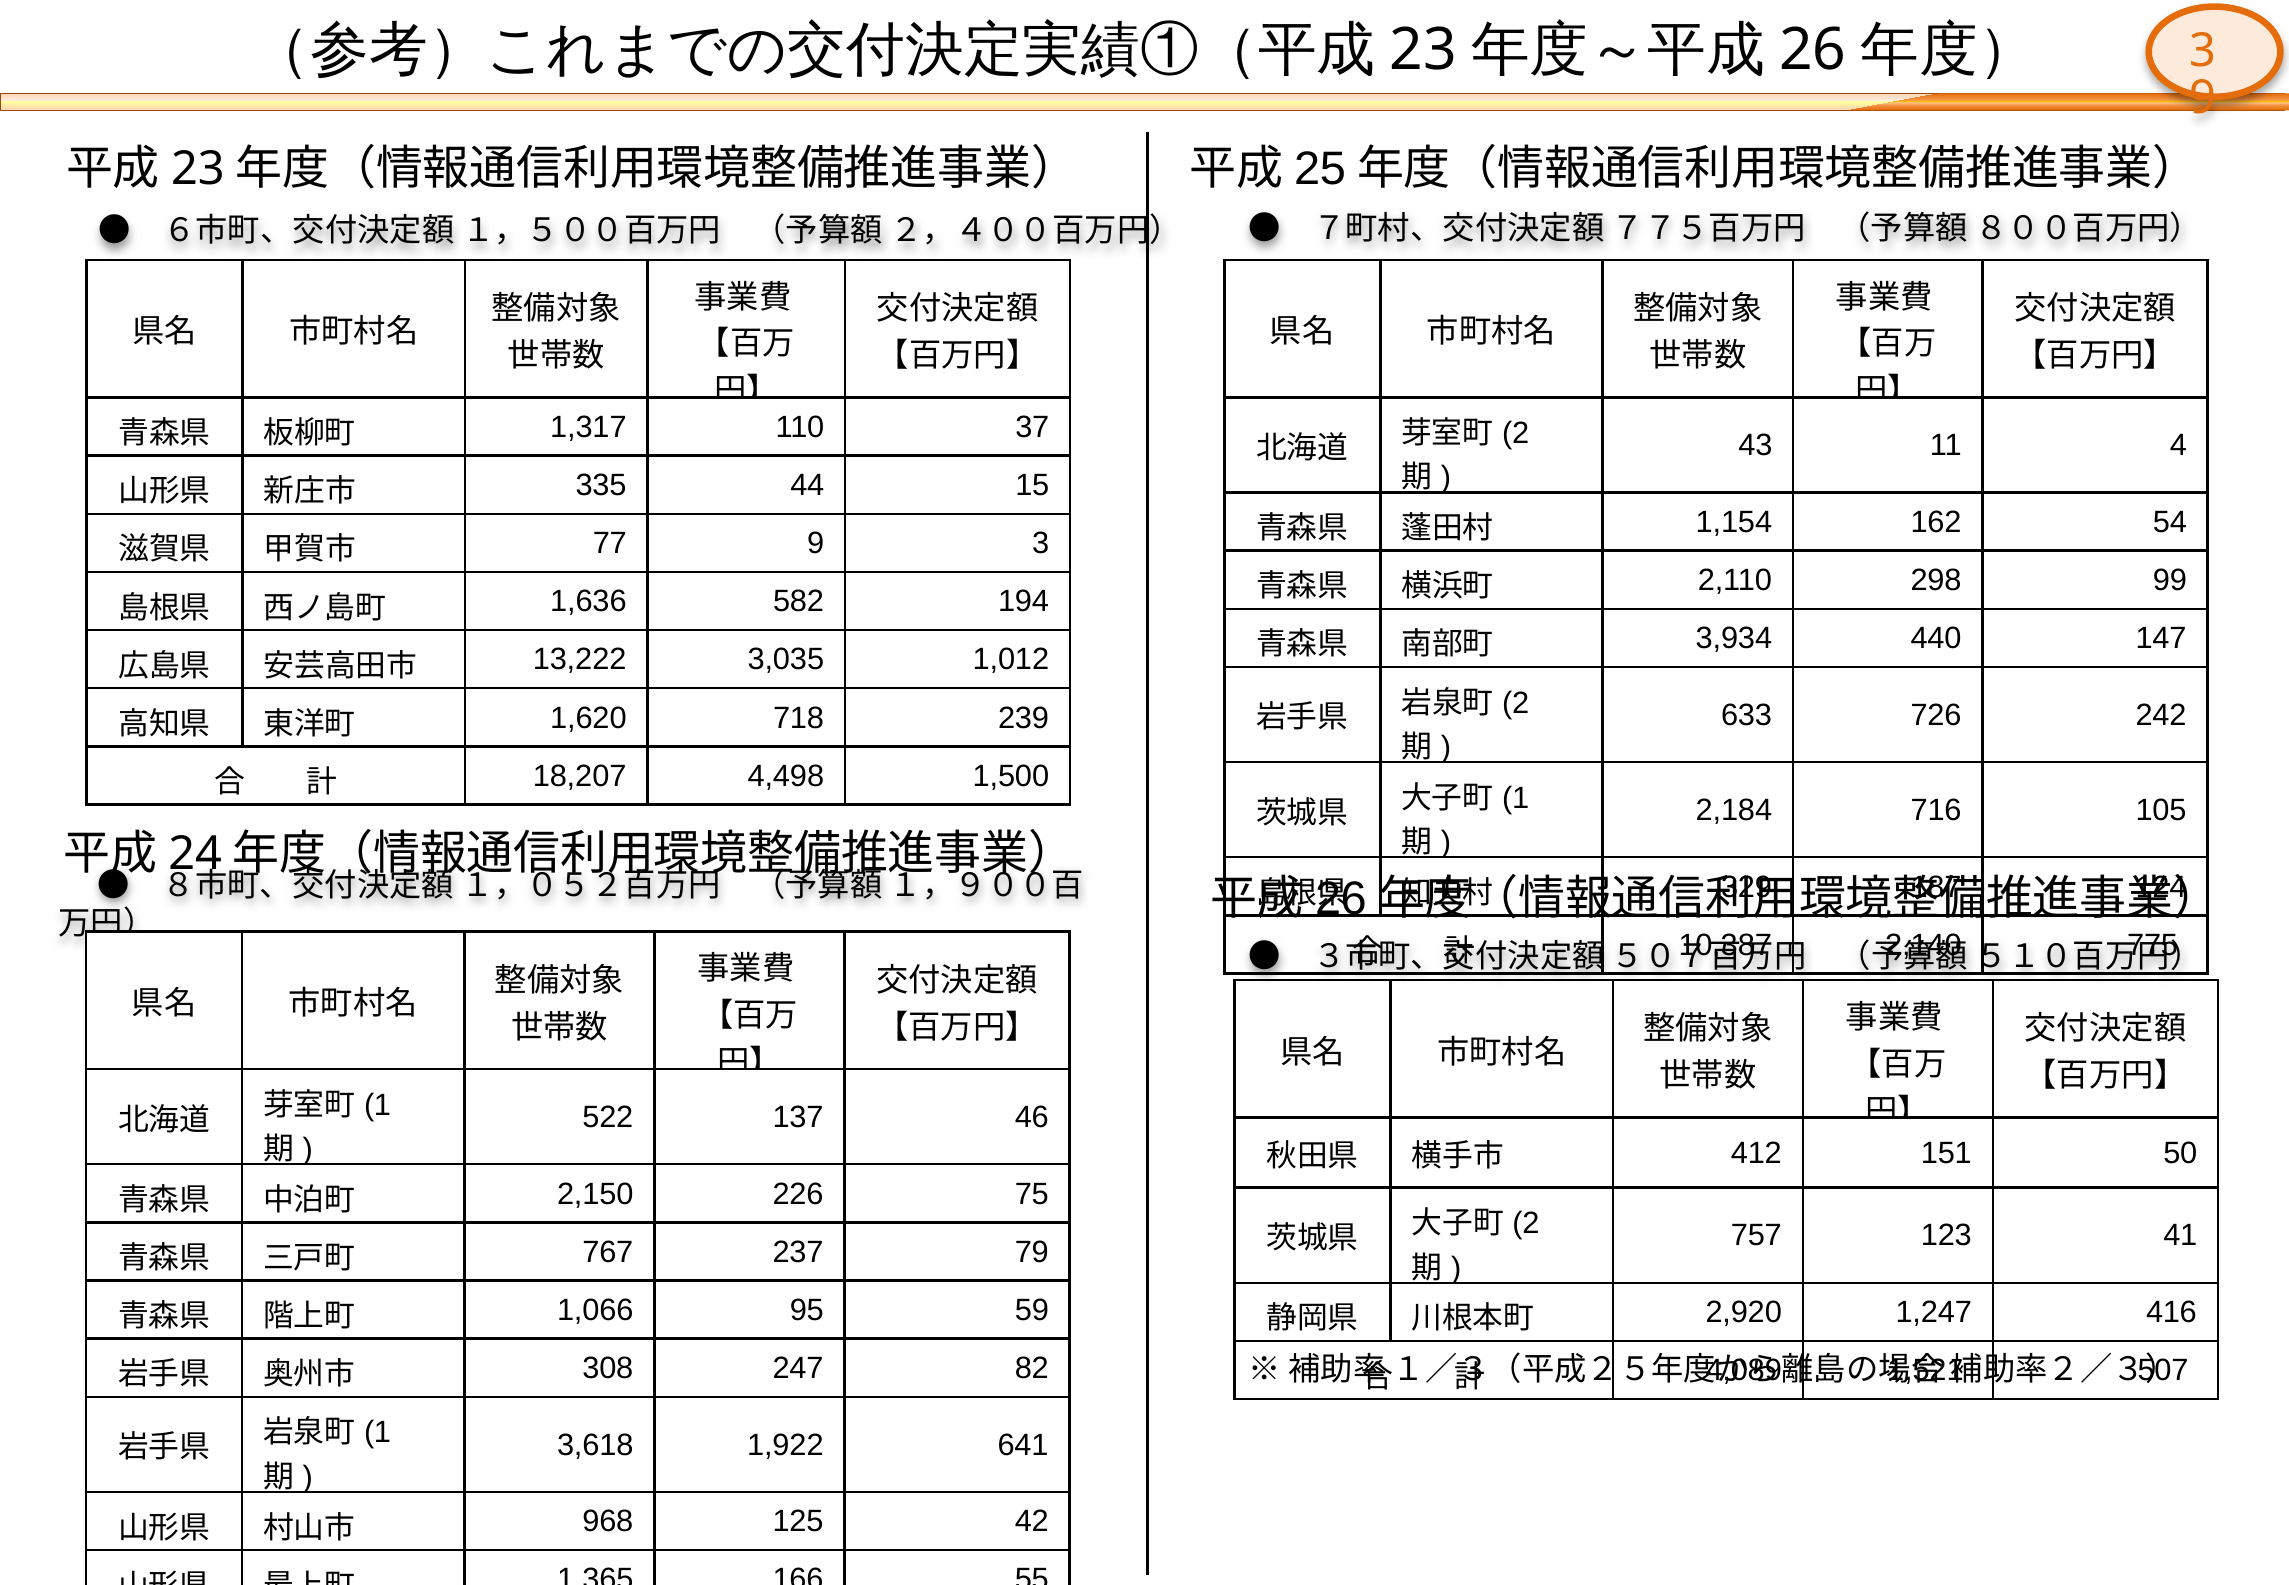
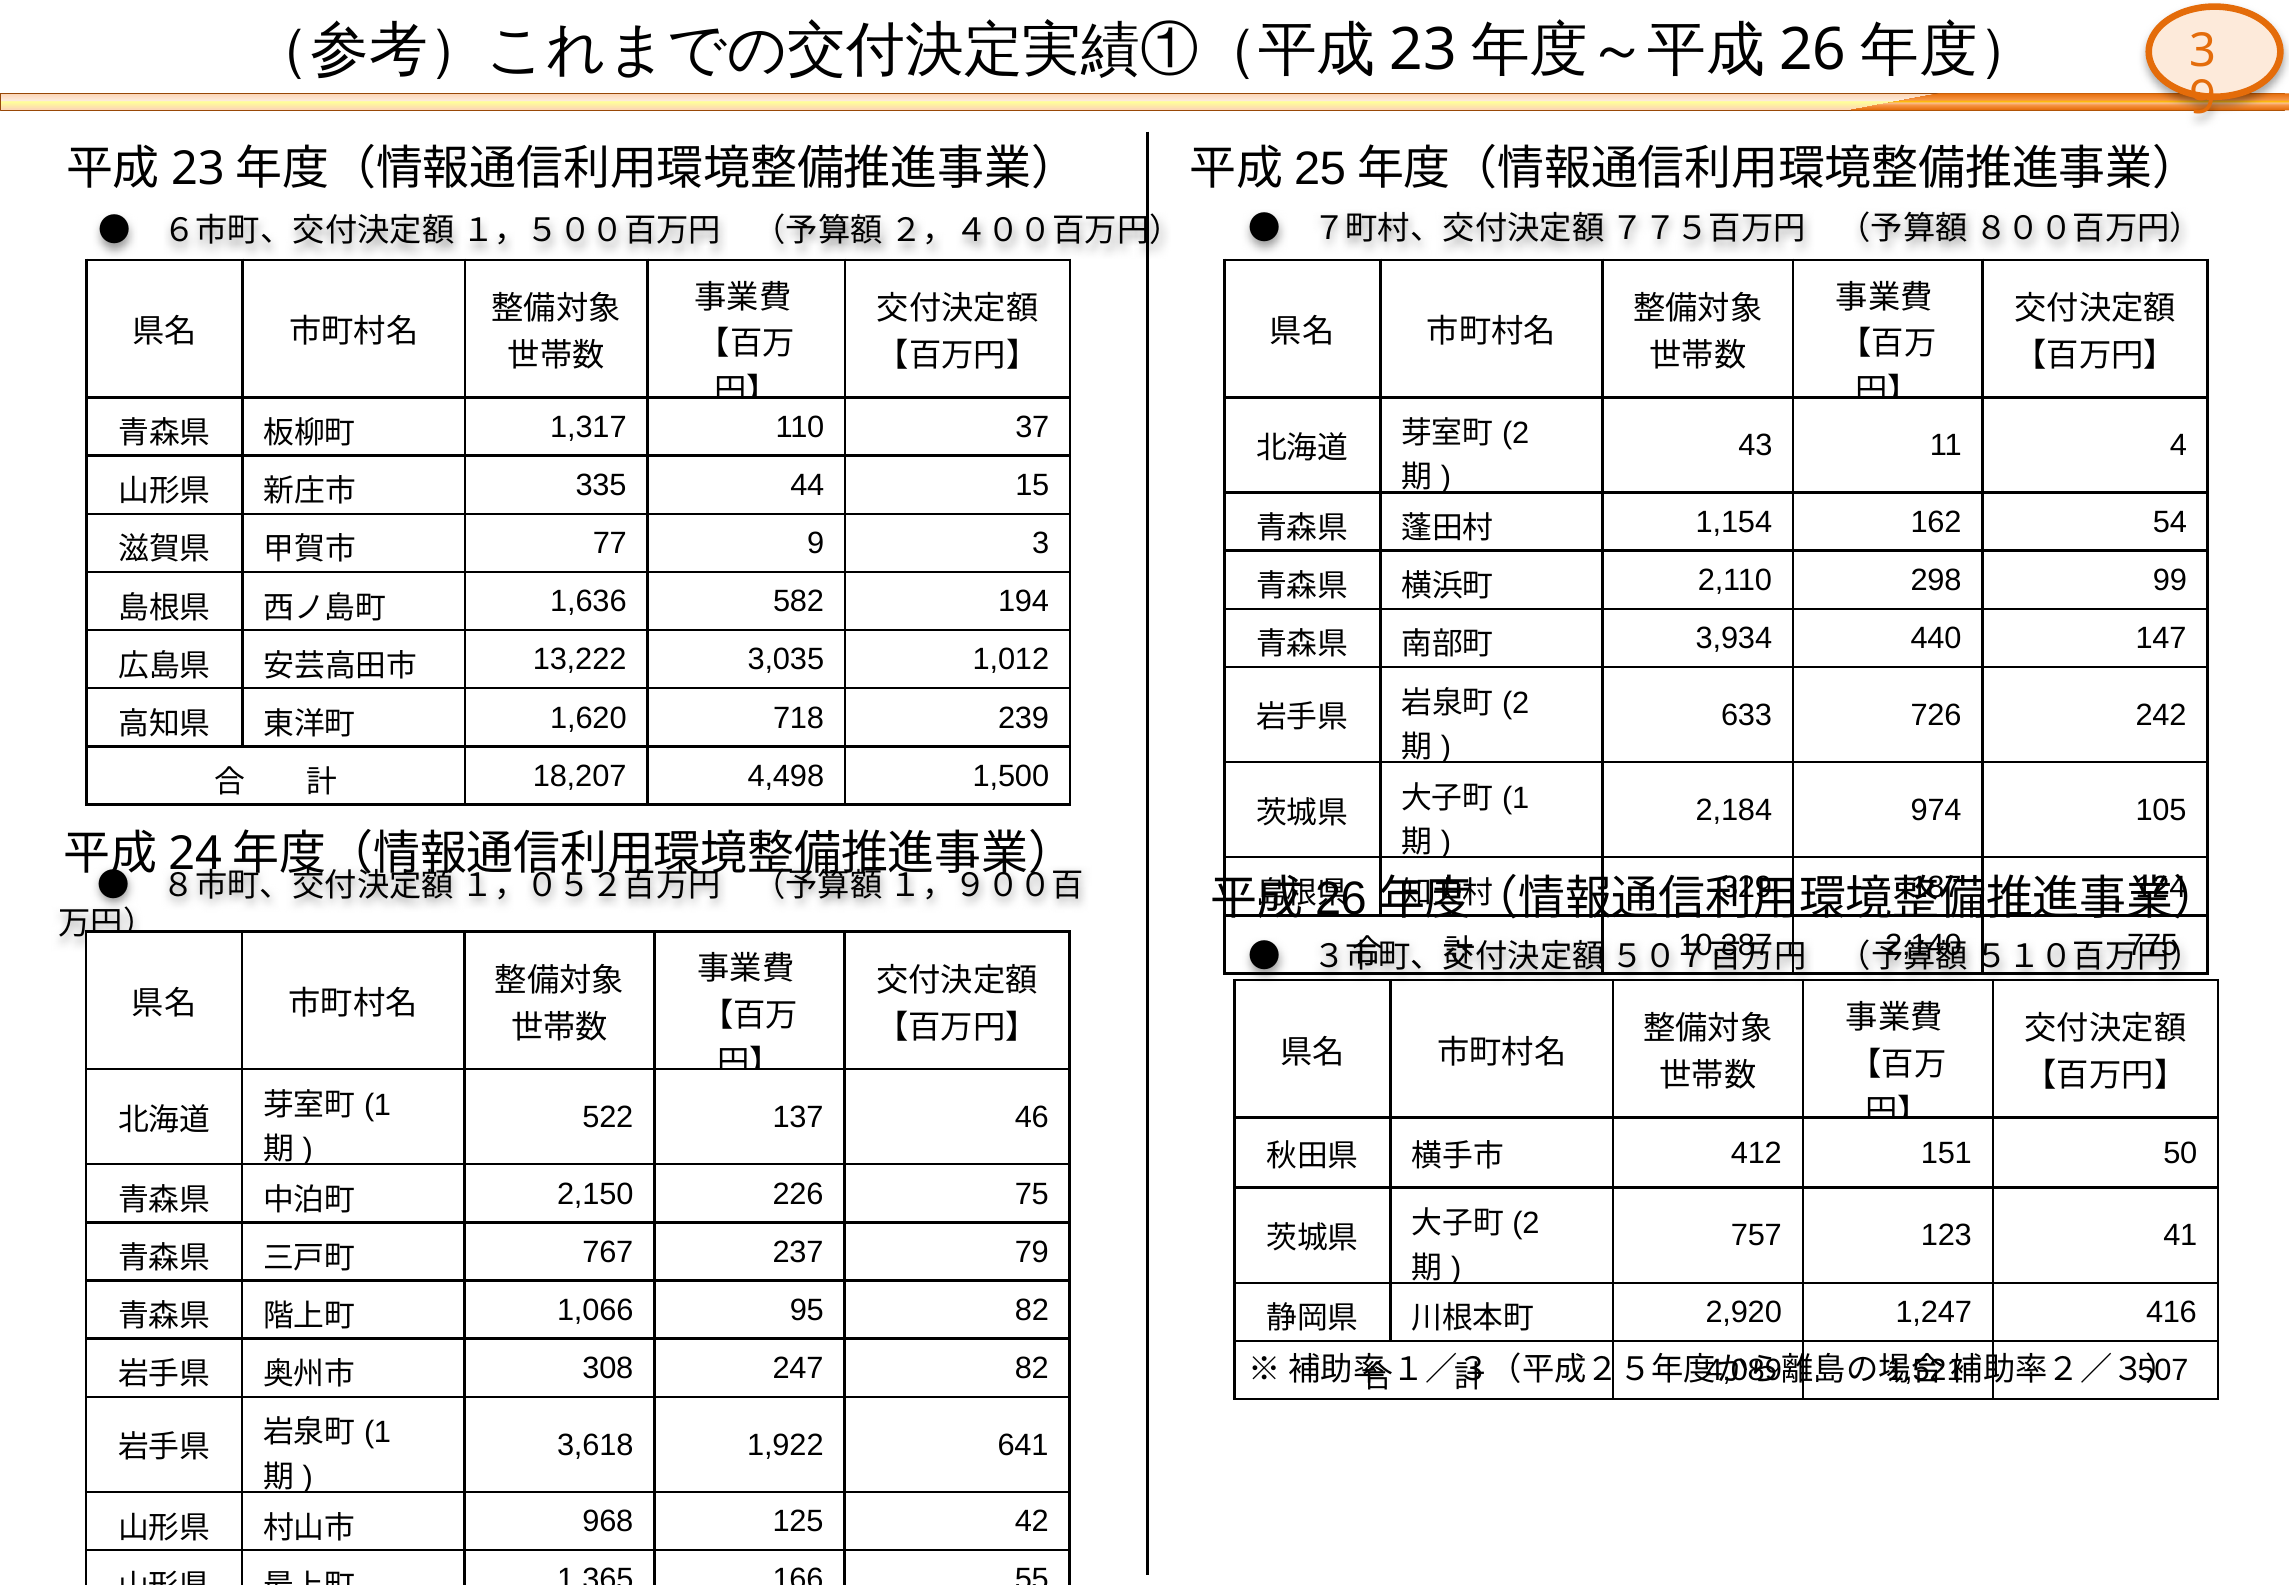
716: 716 -> 974
95 59: 59 -> 82
